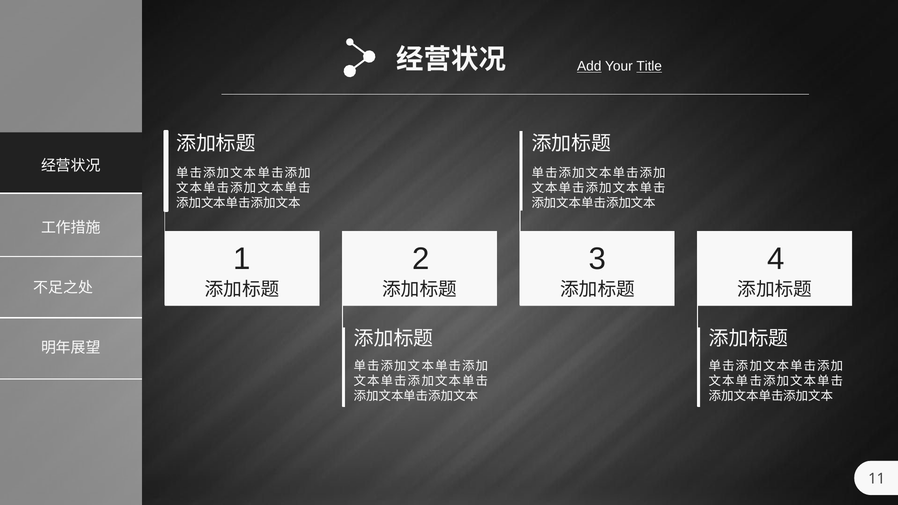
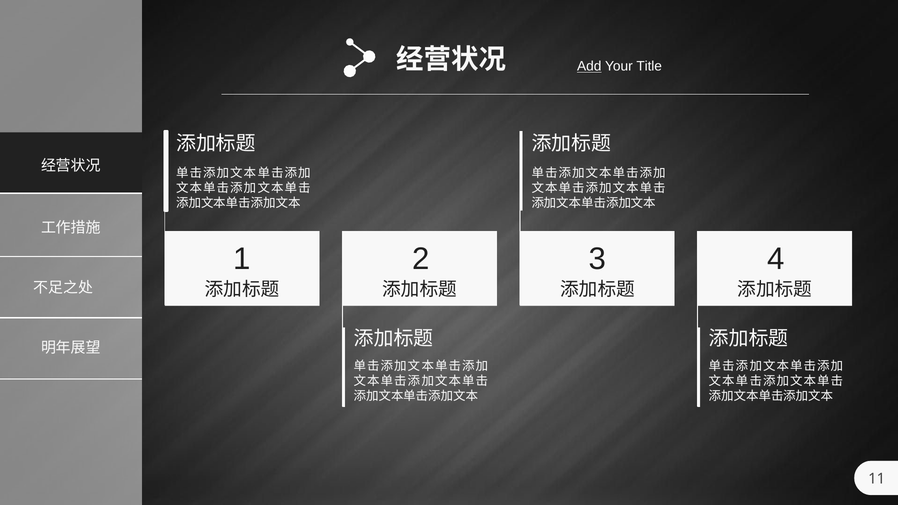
Title underline: present -> none
